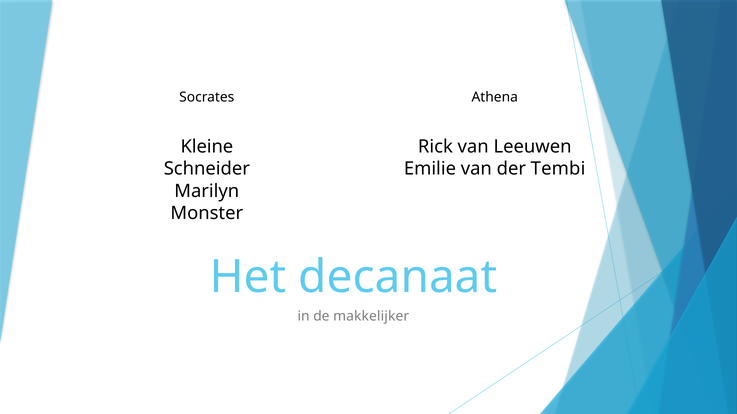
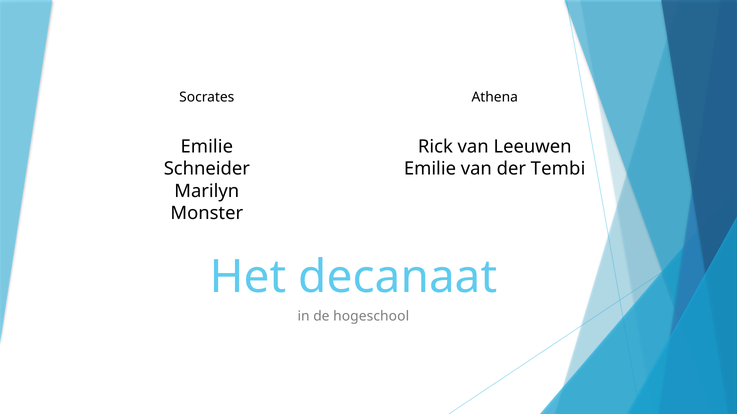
Kleine at (207, 147): Kleine -> Emilie
makkelijker: makkelijker -> hogeschool
